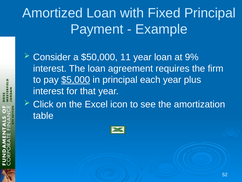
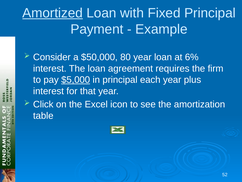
Amortized underline: none -> present
11: 11 -> 80
9%: 9% -> 6%
